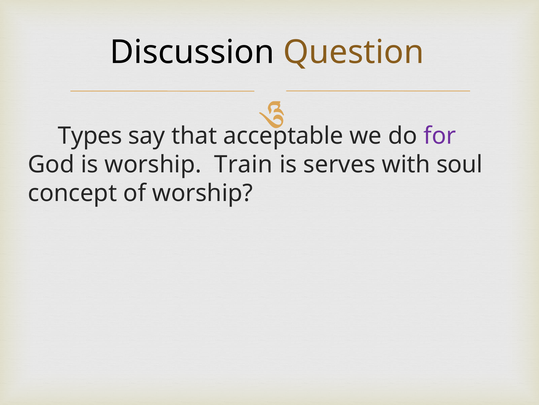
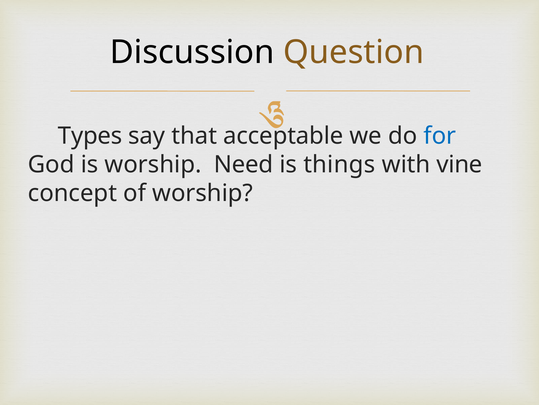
for colour: purple -> blue
Train: Train -> Need
serves: serves -> things
soul: soul -> vine
